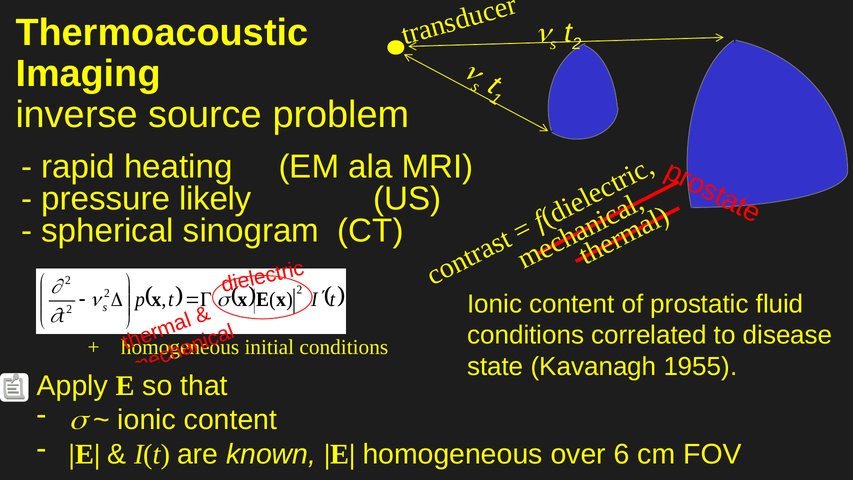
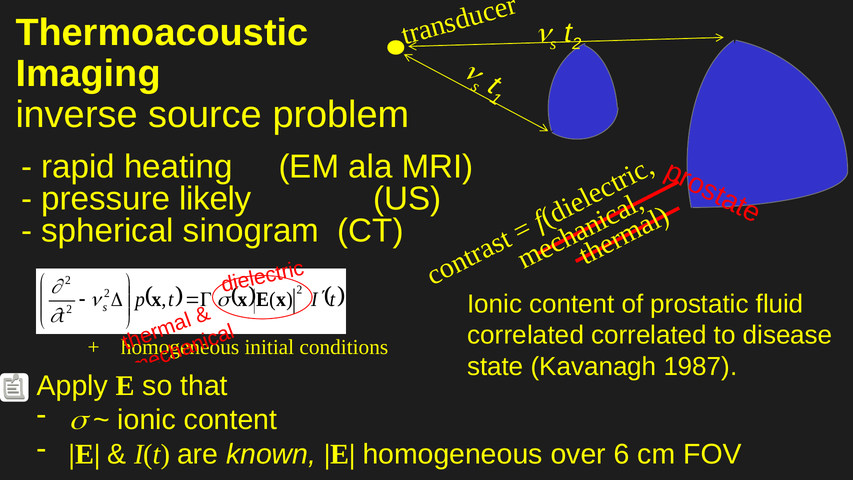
conditions at (526, 335): conditions -> correlated
1955: 1955 -> 1987
